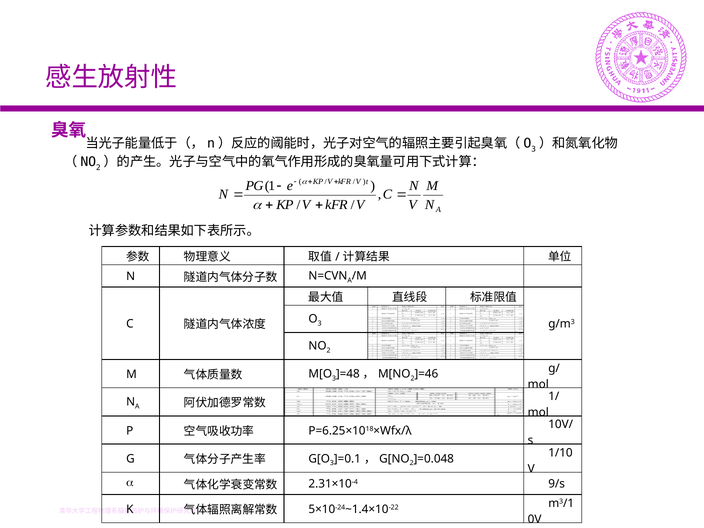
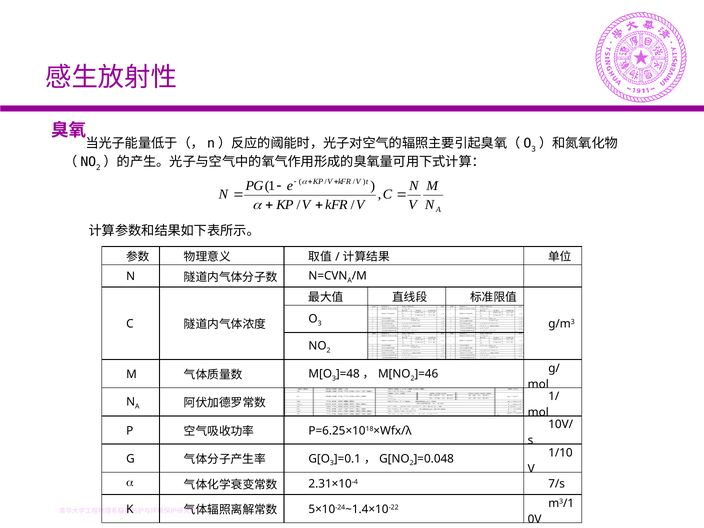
9/s: 9/s -> 7/s
